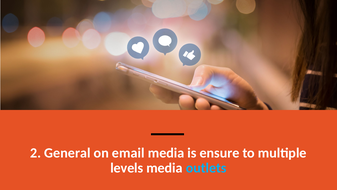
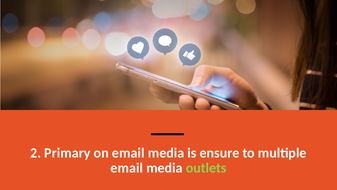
General: General -> Primary
levels at (127, 168): levels -> email
outlets colour: light blue -> light green
